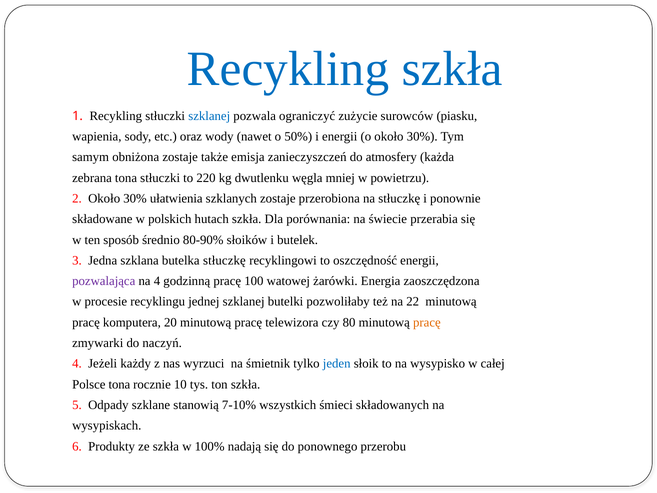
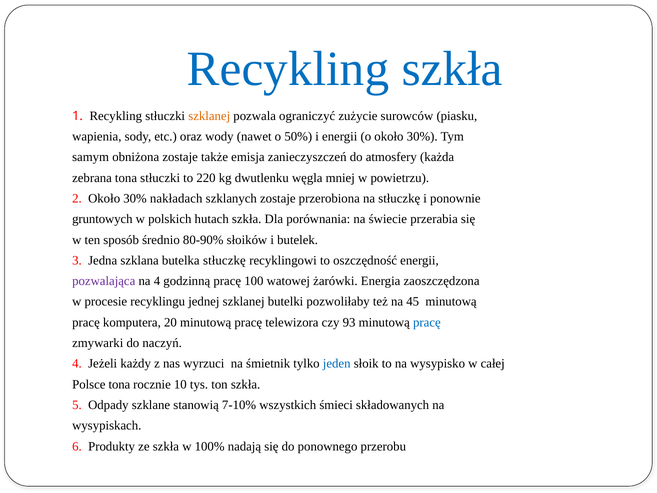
szklanej at (209, 116) colour: blue -> orange
ułatwienia: ułatwienia -> nakładach
składowane: składowane -> gruntowych
22: 22 -> 45
80: 80 -> 93
pracę at (427, 322) colour: orange -> blue
